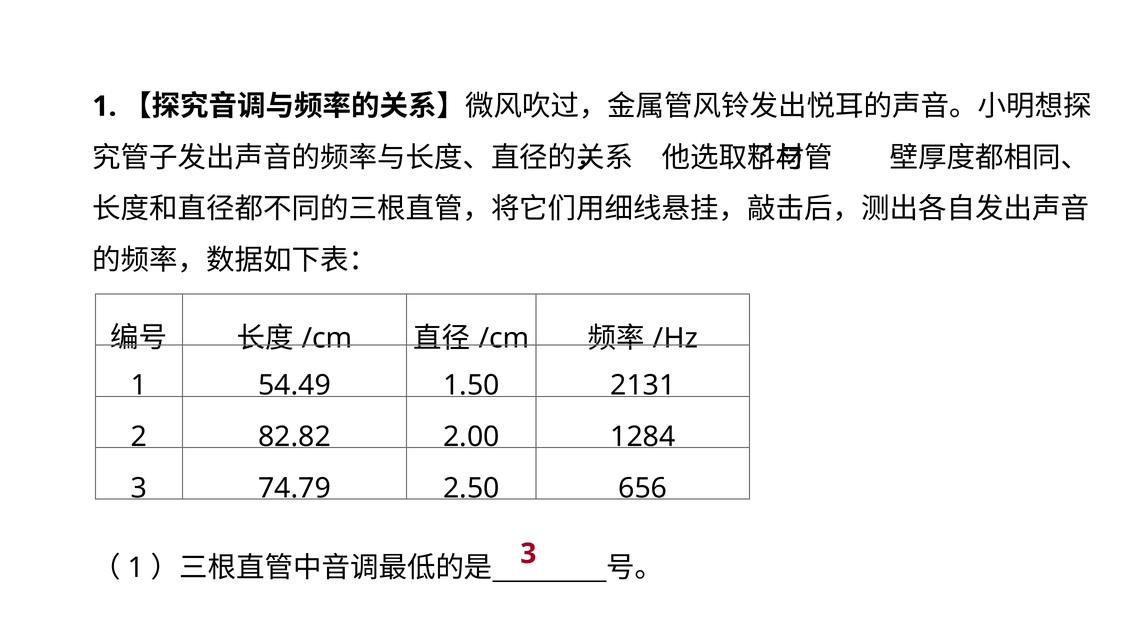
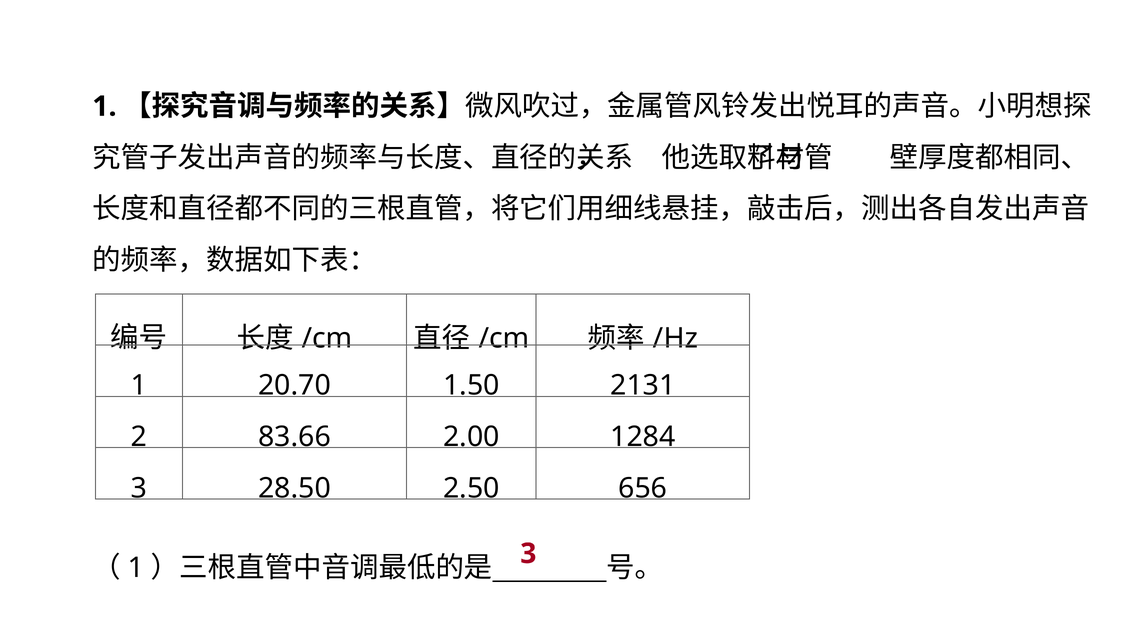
54.49: 54.49 -> 20.70
82.82: 82.82 -> 83.66
74.79: 74.79 -> 28.50
